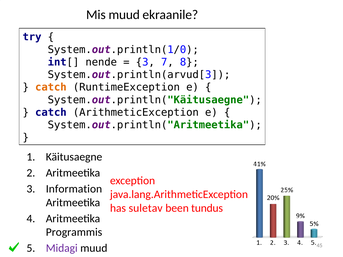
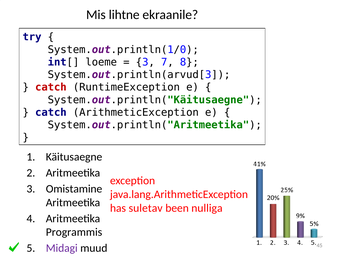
Mis muud: muud -> lihtne
nende: nende -> loeme
catch at (51, 87) colour: orange -> red
Information: Information -> Omistamine
tundus: tundus -> nulliga
